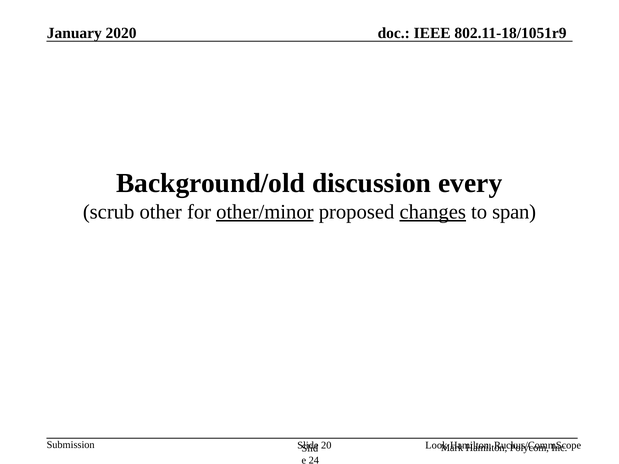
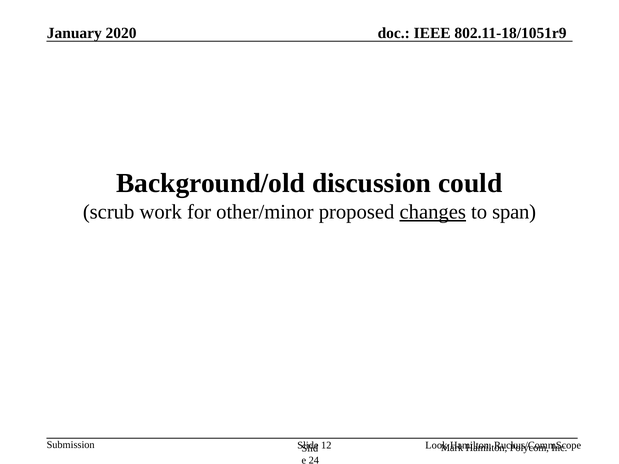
every: every -> could
other: other -> work
other/minor underline: present -> none
20: 20 -> 12
